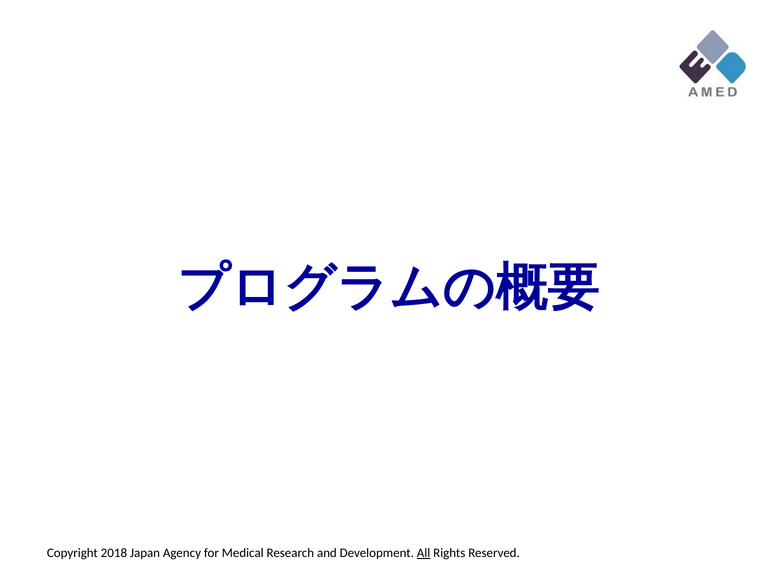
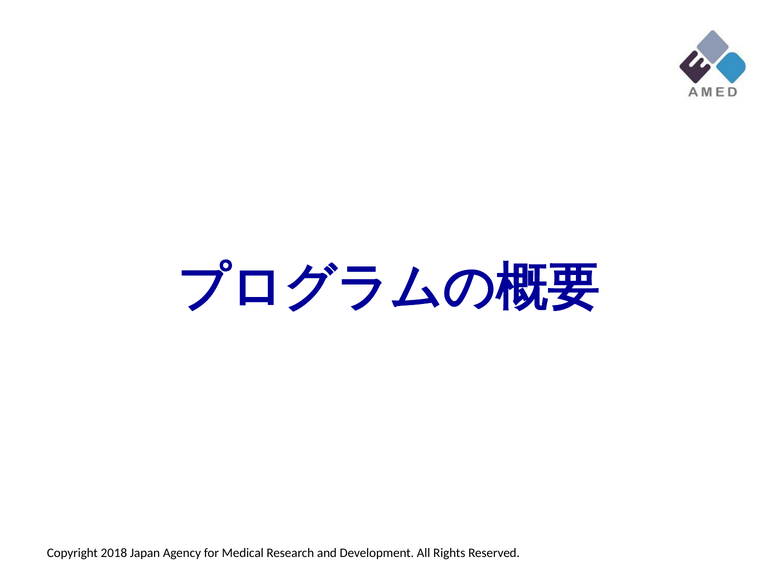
All at (424, 553) underline: present -> none
